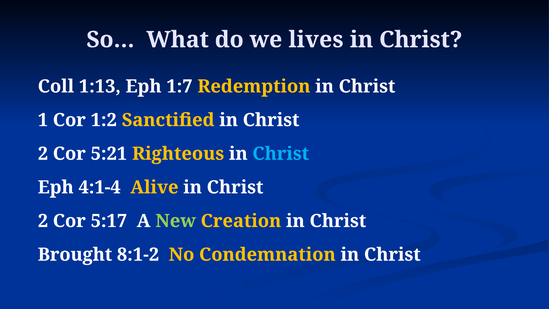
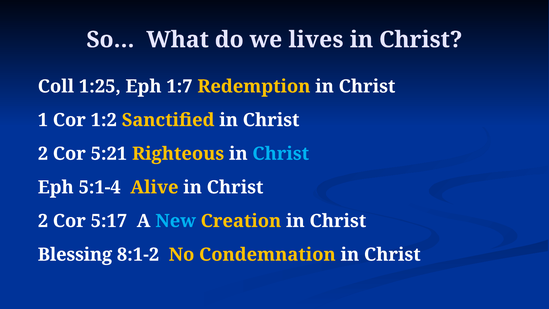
1:13: 1:13 -> 1:25
4:1-4: 4:1-4 -> 5:1-4
New colour: light green -> light blue
Brought: Brought -> Blessing
